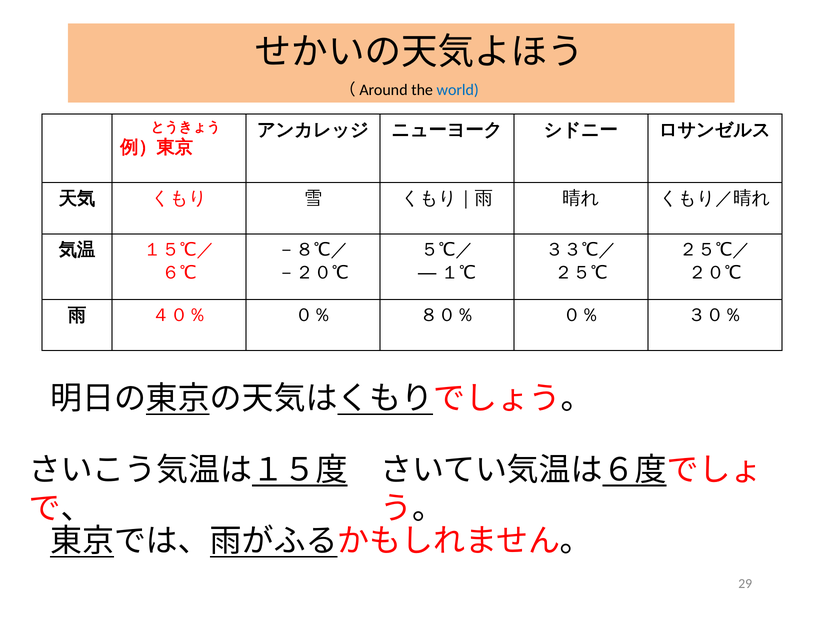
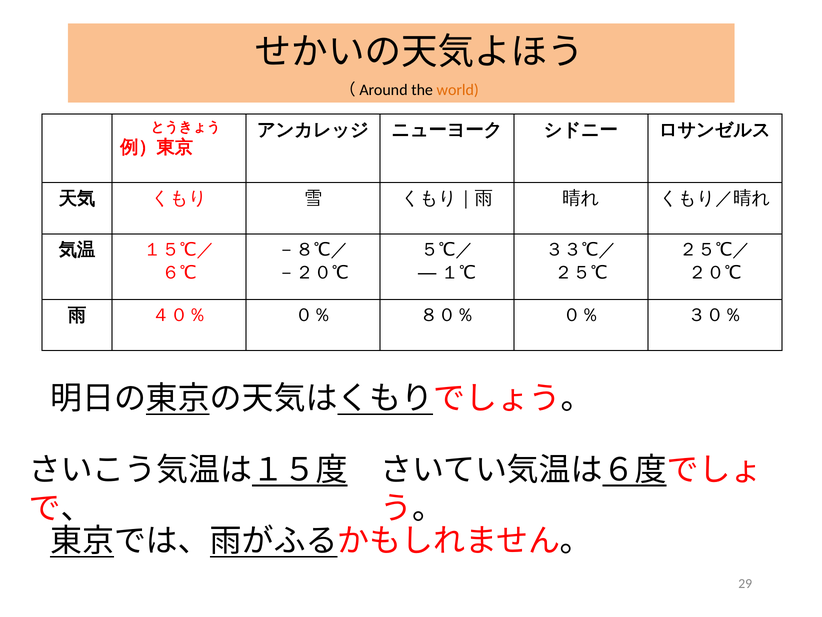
world colour: blue -> orange
